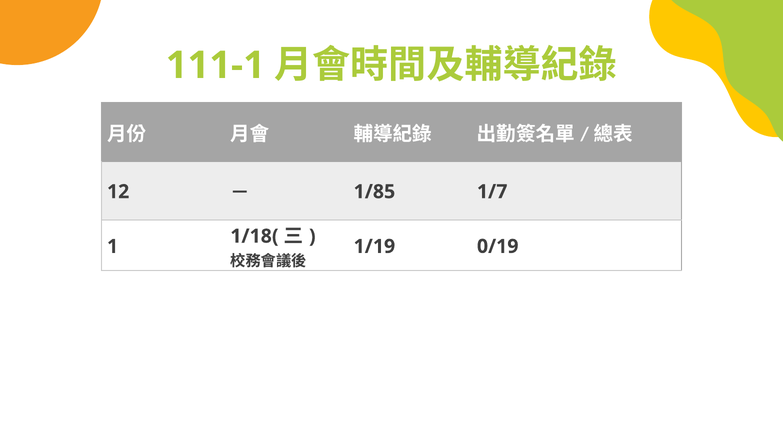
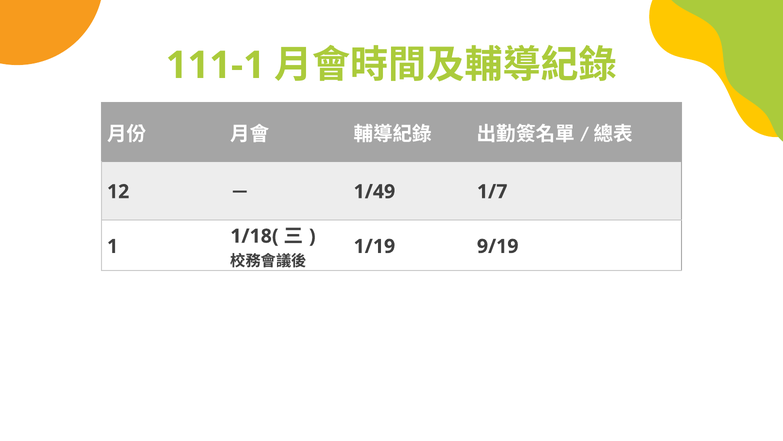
1/85: 1/85 -> 1/49
0/19: 0/19 -> 9/19
